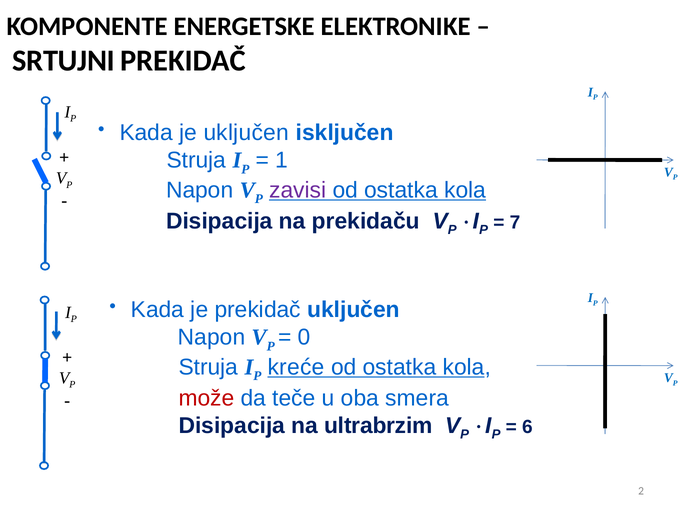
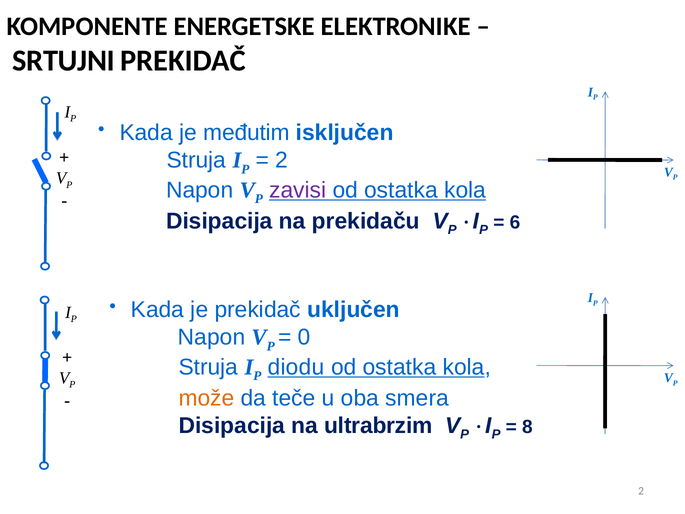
je uključen: uključen -> međutim
1 at (282, 160): 1 -> 2
7: 7 -> 6
kreće: kreće -> diodu
može colour: red -> orange
6: 6 -> 8
